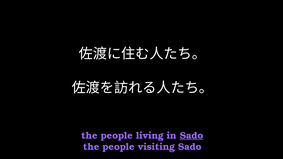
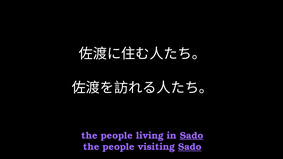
Sado at (190, 147) underline: none -> present
